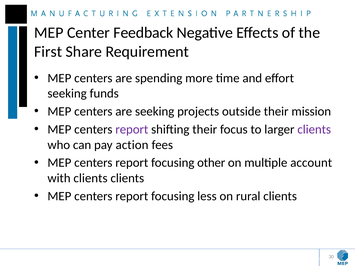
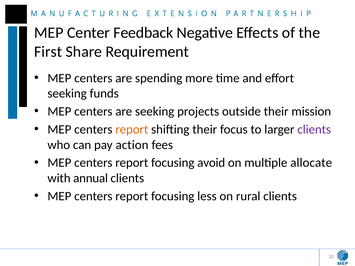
report at (132, 130) colour: purple -> orange
other: other -> avoid
account: account -> allocate
with clients: clients -> annual
